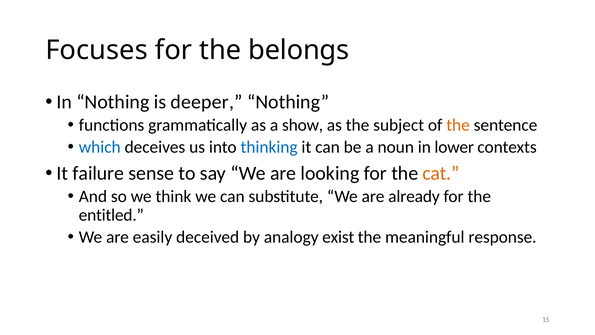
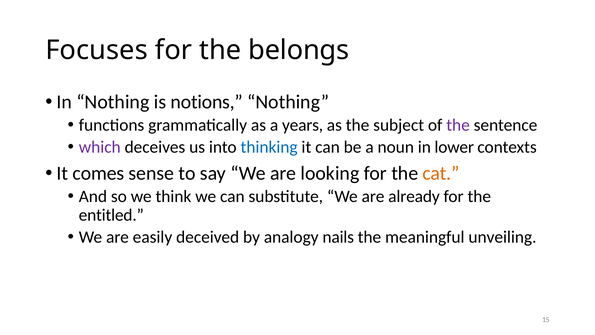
deeper: deeper -> notions
show: show -> years
the at (458, 125) colour: orange -> purple
which colour: blue -> purple
failure: failure -> comes
exist: exist -> nails
response: response -> unveiling
